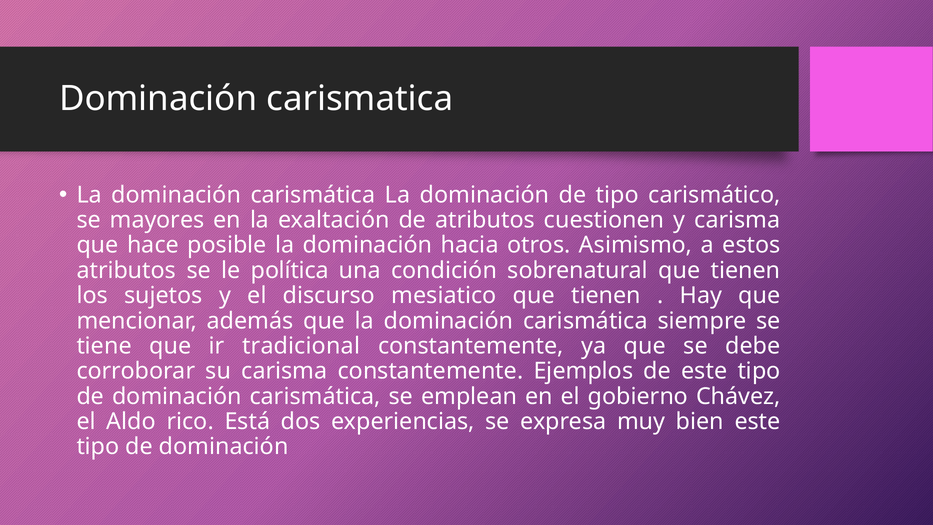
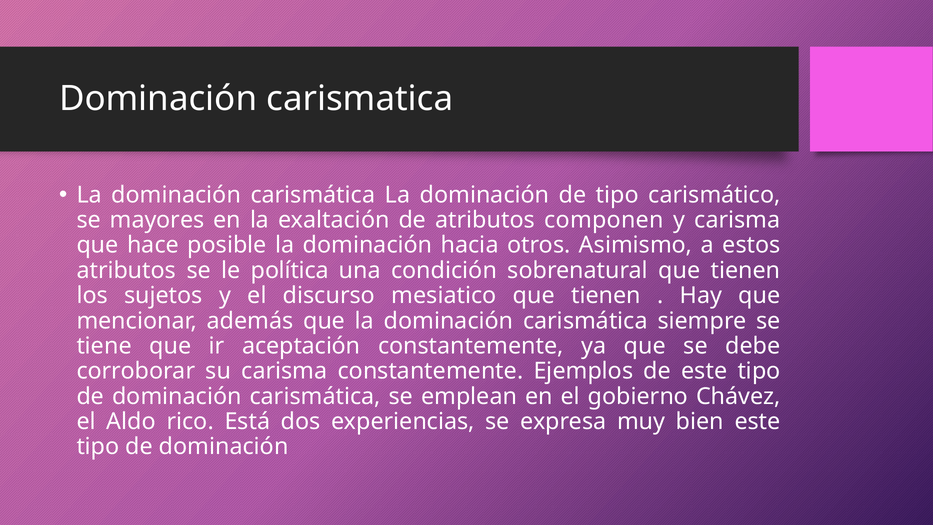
cuestionen: cuestionen -> componen
tradicional: tradicional -> aceptación
